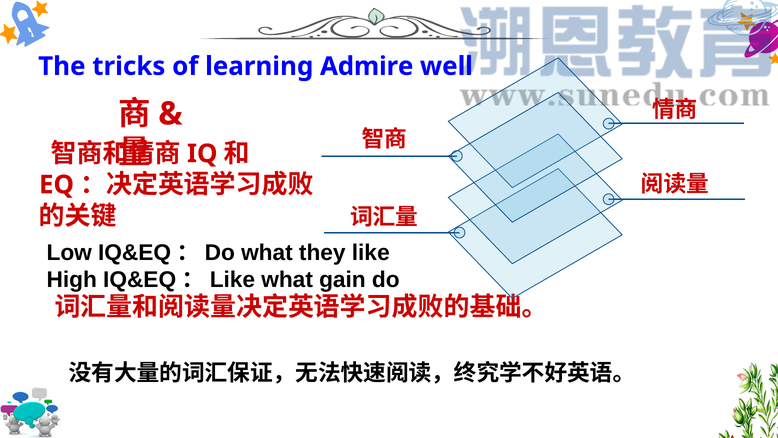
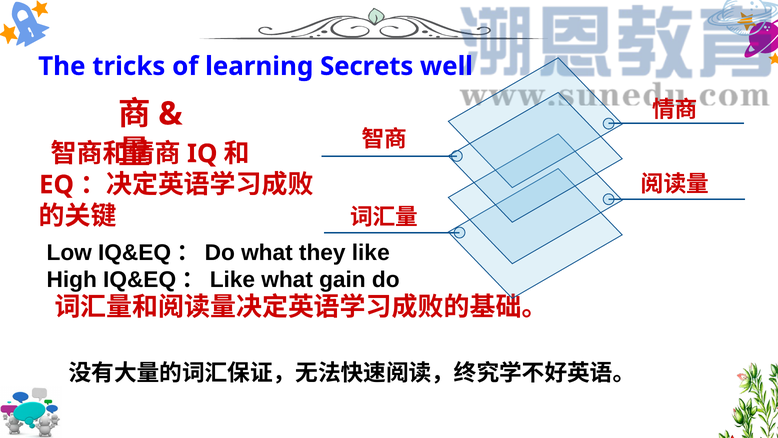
Admire: Admire -> Secrets
